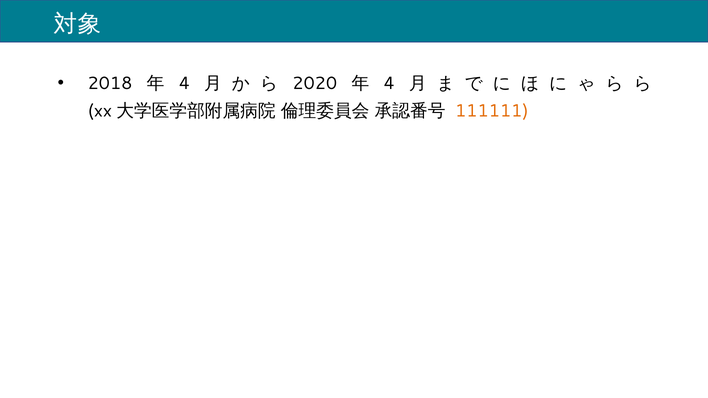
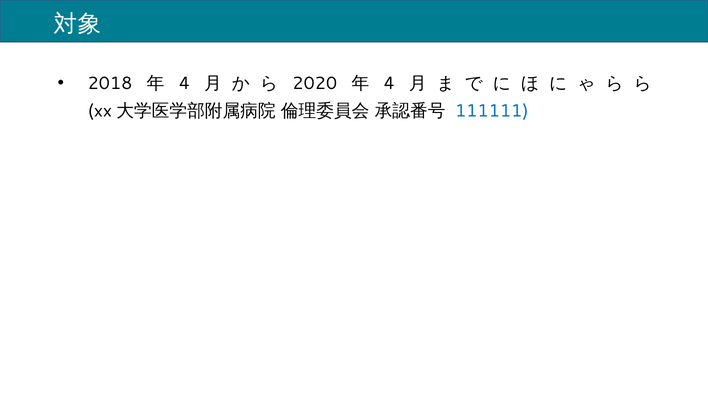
111111 colour: orange -> blue
